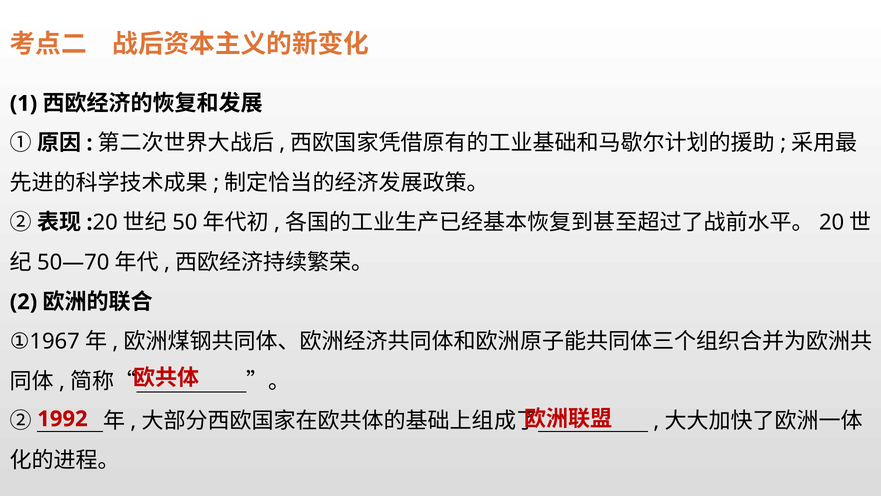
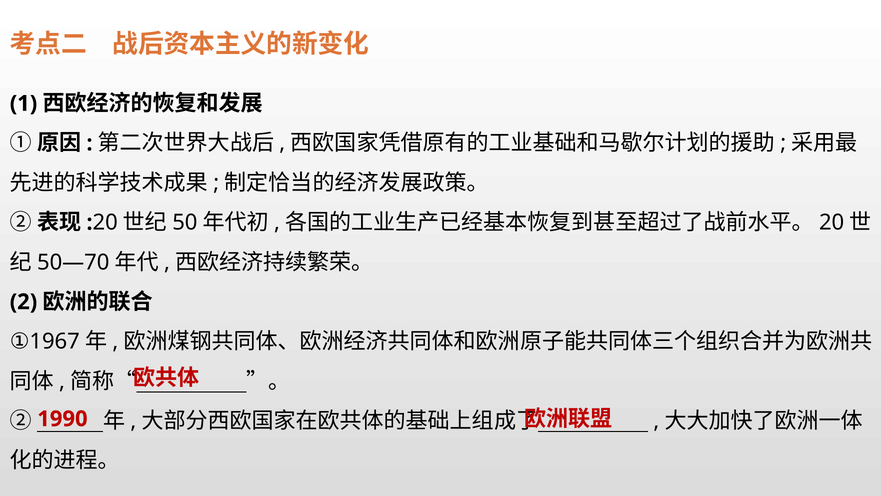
1992: 1992 -> 1990
